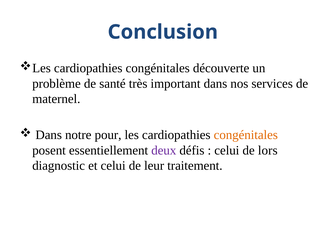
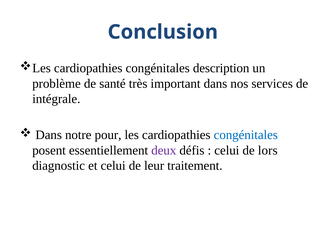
découverte: découverte -> description
maternel: maternel -> intégrale
congénitales at (246, 135) colour: orange -> blue
